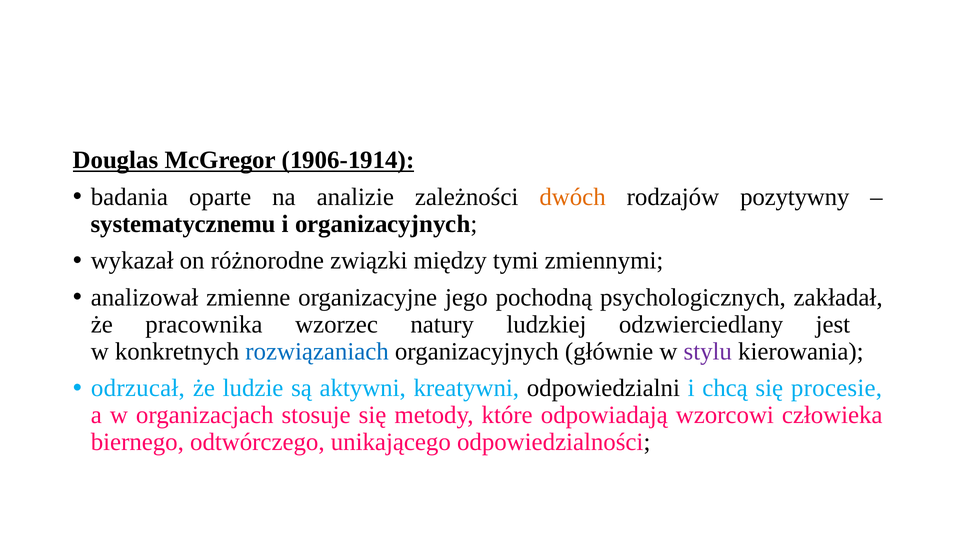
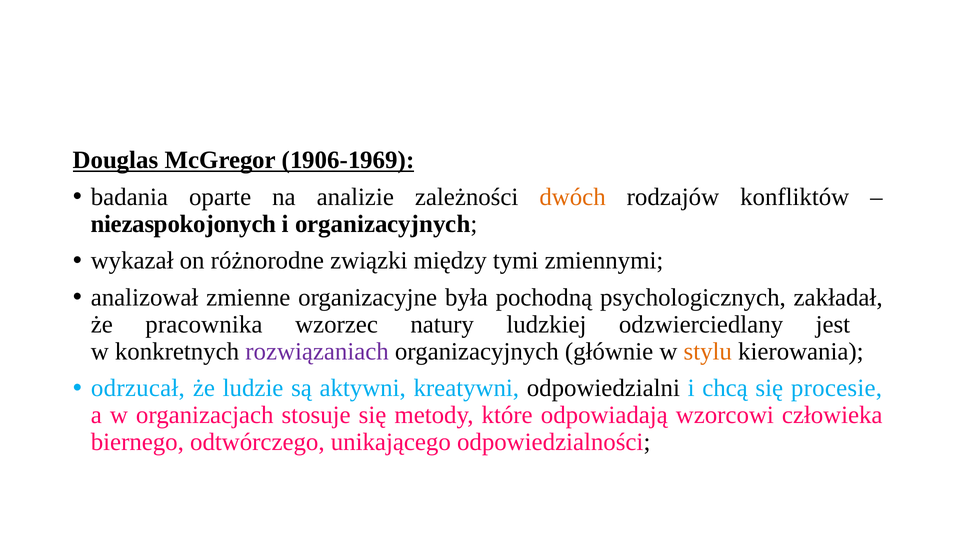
1906-1914: 1906-1914 -> 1906-1969
pozytywny: pozytywny -> konfliktów
systematycznemu: systematycznemu -> niezaspokojonych
jego: jego -> była
rozwiązaniach colour: blue -> purple
stylu colour: purple -> orange
